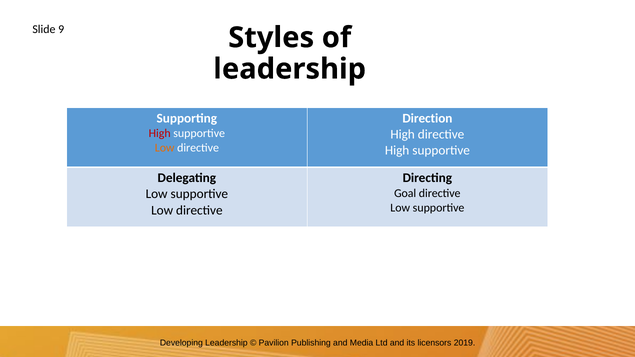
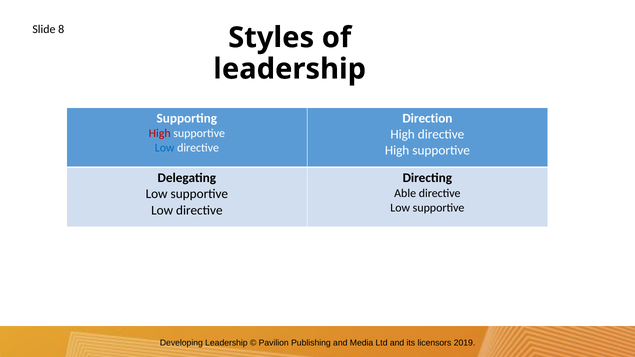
9: 9 -> 8
Low at (165, 148) colour: orange -> blue
Goal: Goal -> Able
